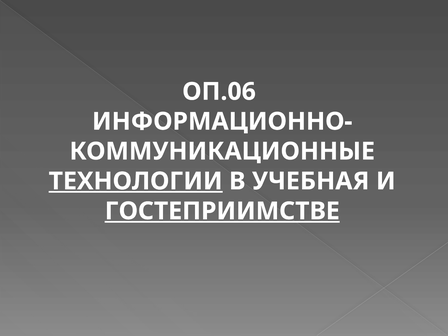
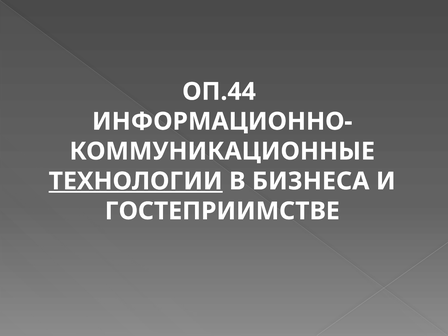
ОП.06: ОП.06 -> ОП.44
УЧЕБНАЯ: УЧЕБНАЯ -> БИЗНЕСА
ГОСТЕПРИИМСТВЕ underline: present -> none
